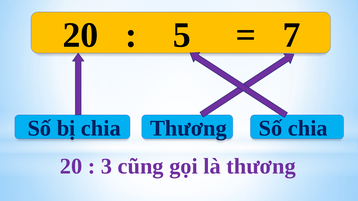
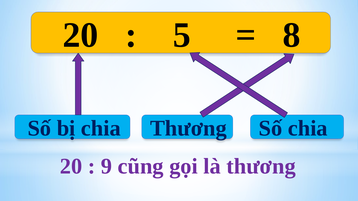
7: 7 -> 8
3: 3 -> 9
